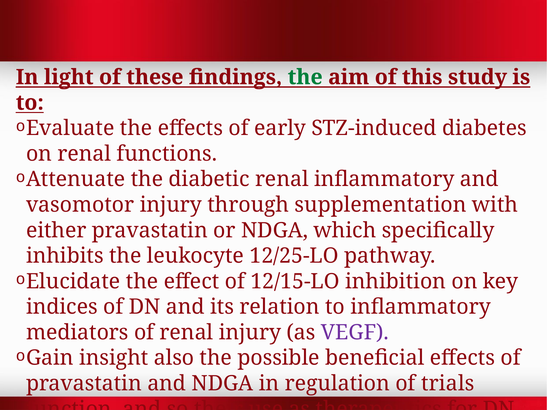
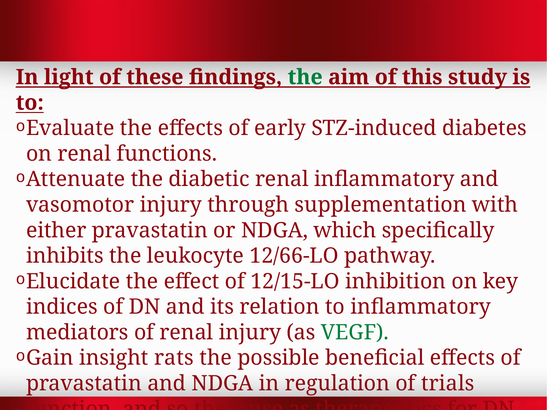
12/25-LO: 12/25-LO -> 12/66-LO
VEGF colour: purple -> green
also: also -> rats
